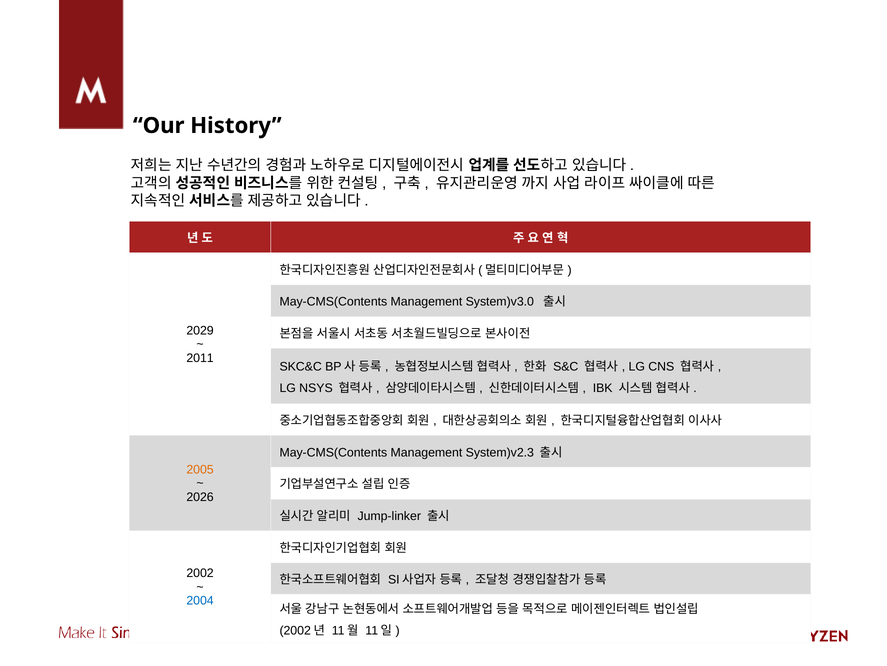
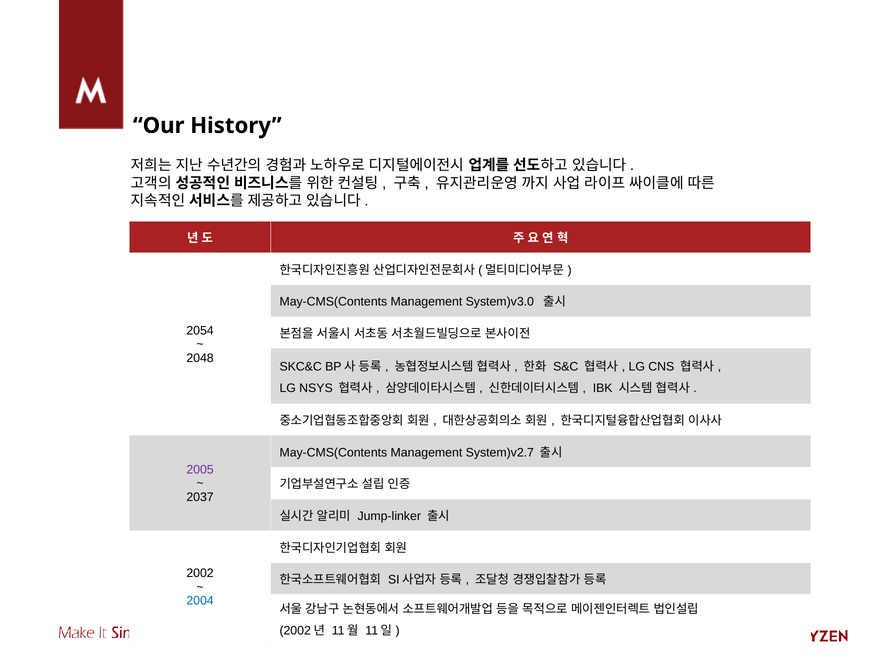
2029: 2029 -> 2054
2011: 2011 -> 2048
System)v2.3: System)v2.3 -> System)v2.7
2005 colour: orange -> purple
2026: 2026 -> 2037
